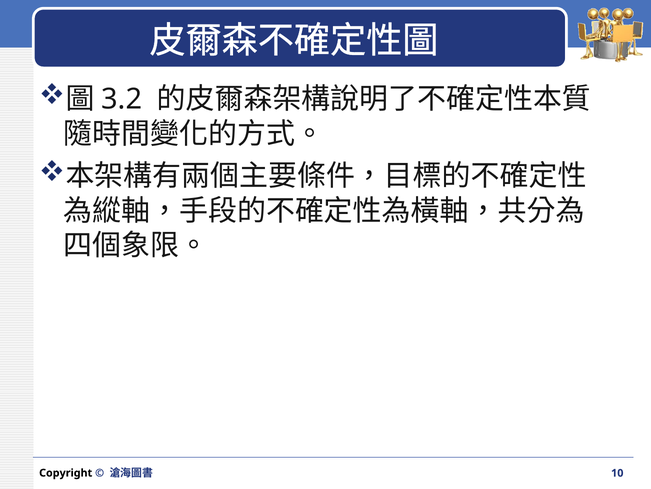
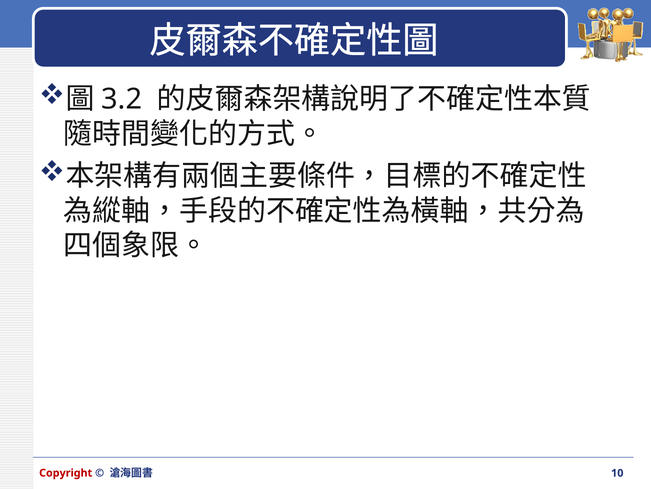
Copyright colour: black -> red
